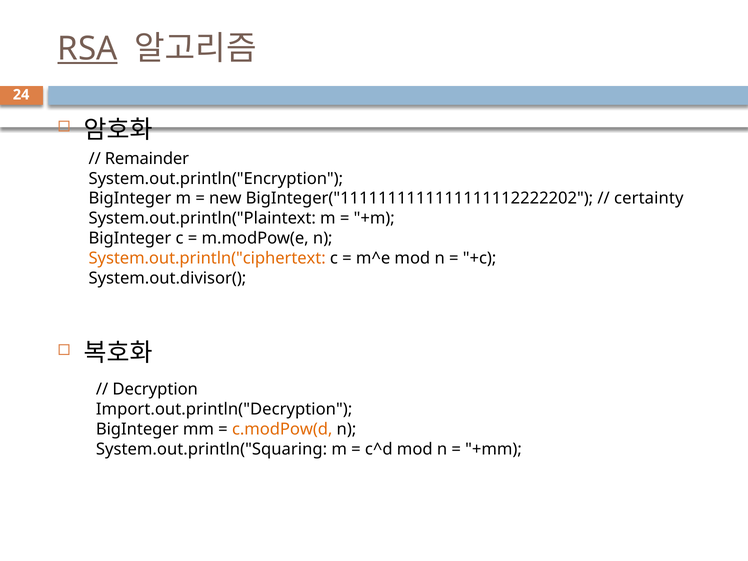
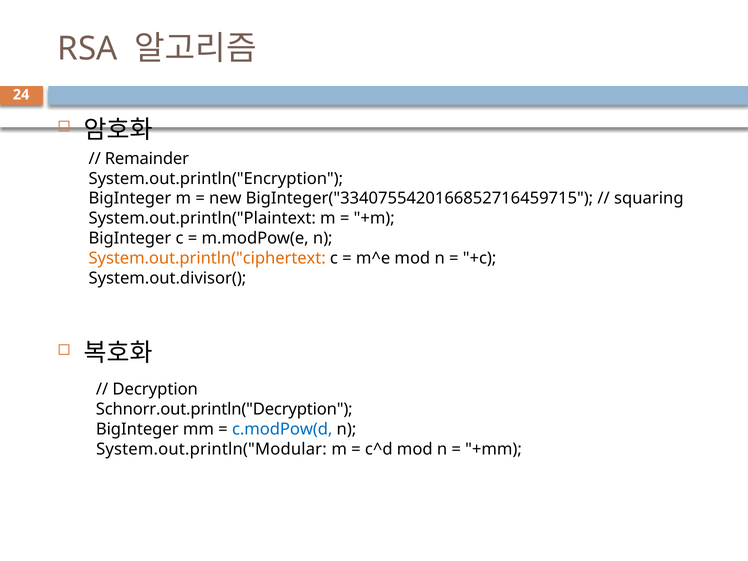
RSA underline: present -> none
BigInteger("1111111111111111112222202: BigInteger("1111111111111111112222202 -> BigInteger("3340755420166852716459715
certainty: certainty -> squaring
Import.out.println("Decryption: Import.out.println("Decryption -> Schnorr.out.println("Decryption
c.modPow(d colour: orange -> blue
System.out.println("Squaring: System.out.println("Squaring -> System.out.println("Modular
